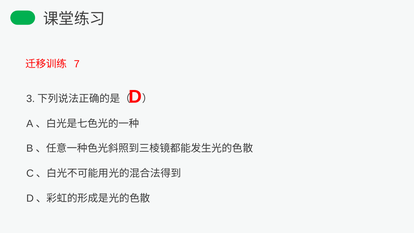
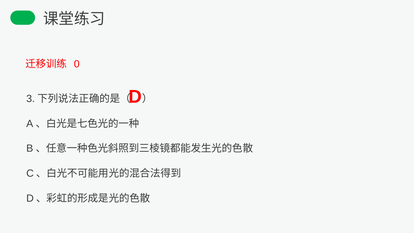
7: 7 -> 0
